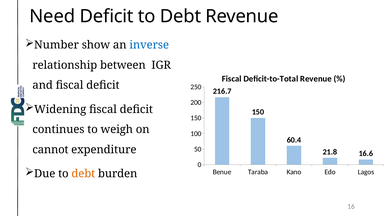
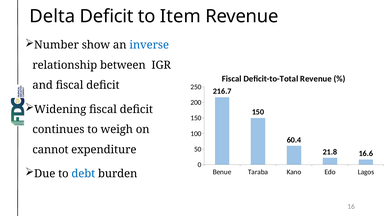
Need: Need -> Delta
Deficit to Debt: Debt -> Item
debt at (83, 174) colour: orange -> blue
